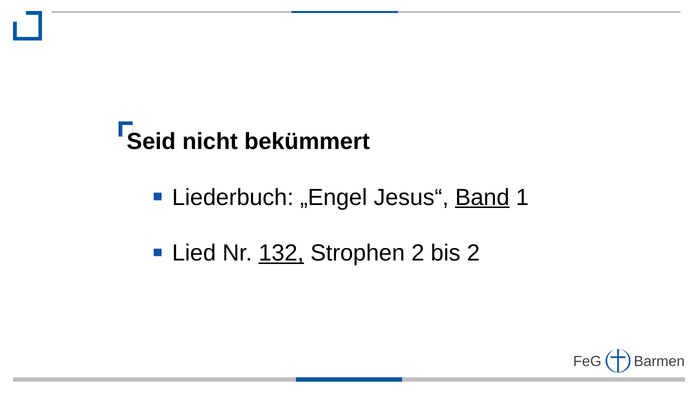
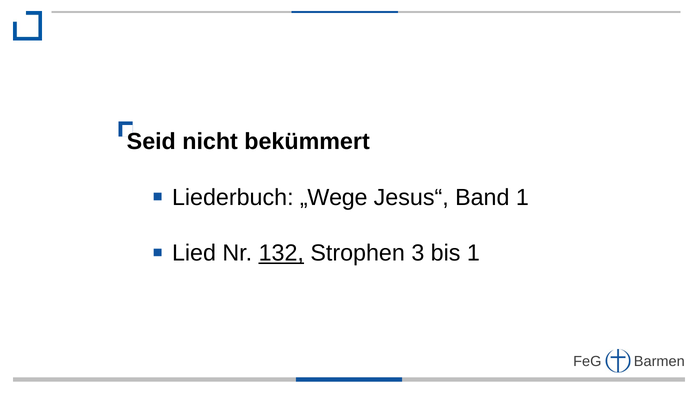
„Engel: „Engel -> „Wege
Band underline: present -> none
Strophen 2: 2 -> 3
bis 2: 2 -> 1
